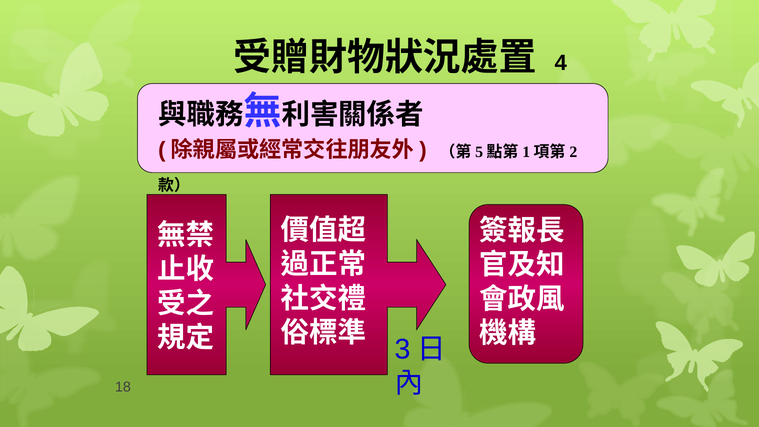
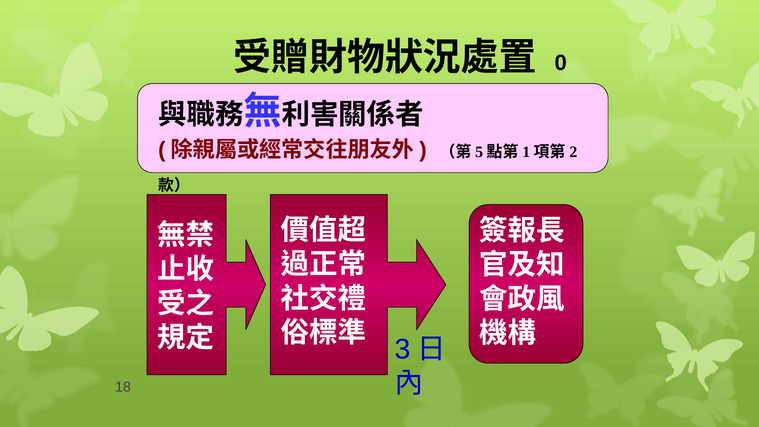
4: 4 -> 0
